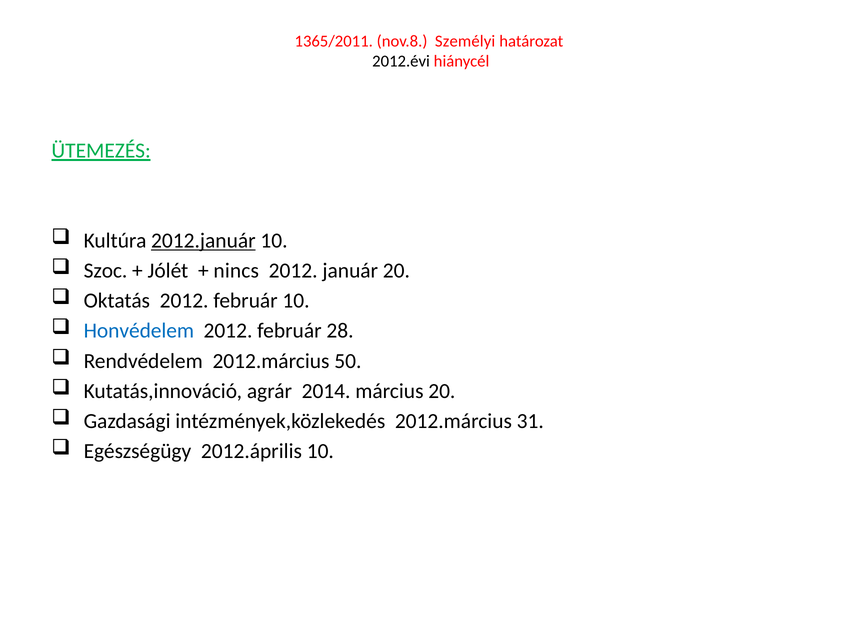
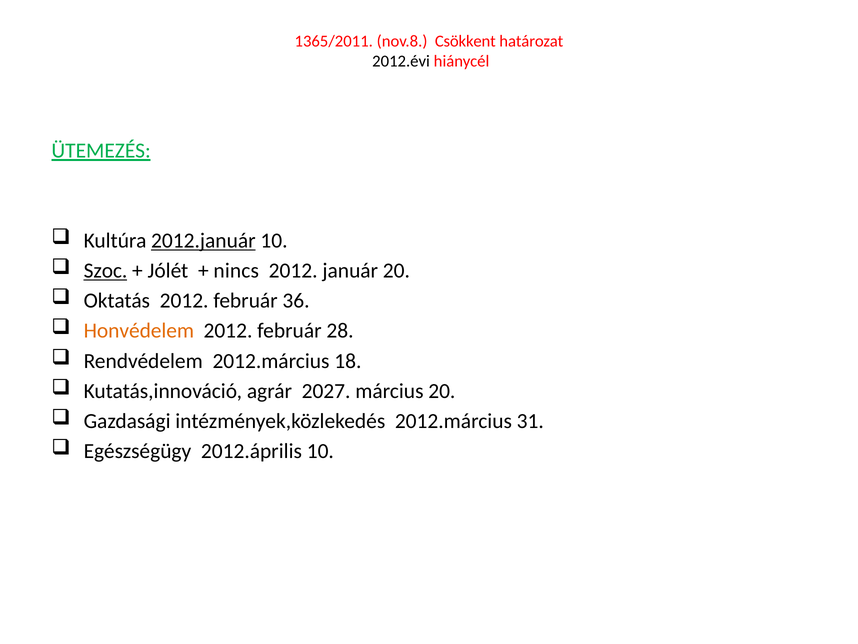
Személyi: Személyi -> Csökkent
Szoc underline: none -> present
február 10: 10 -> 36
Honvédelem colour: blue -> orange
50: 50 -> 18
2014: 2014 -> 2027
